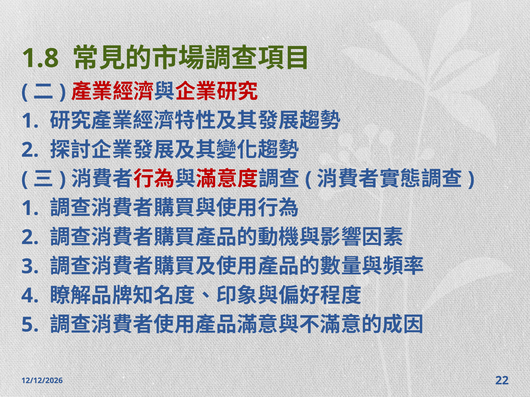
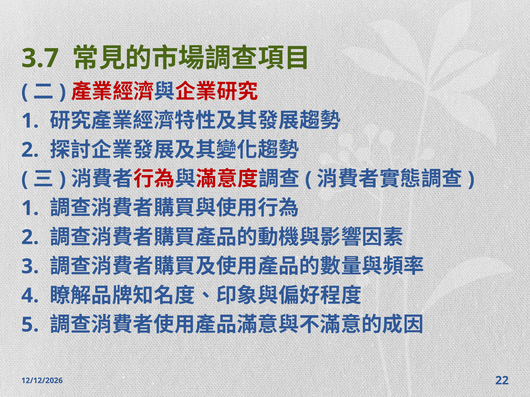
1.8: 1.8 -> 3.7
